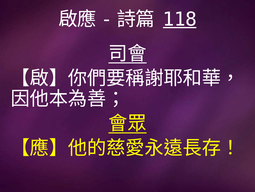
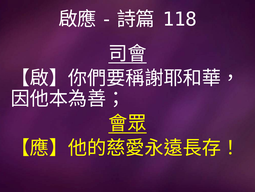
118 underline: present -> none
